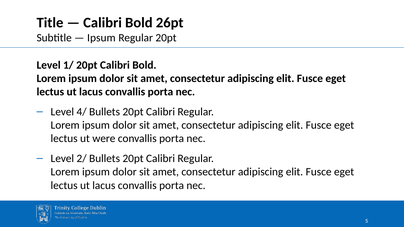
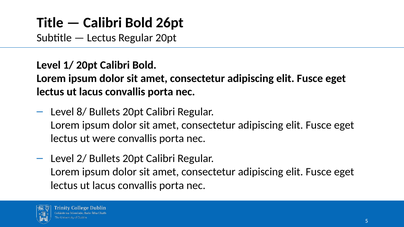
Ipsum at (101, 38): Ipsum -> Lectus
4/: 4/ -> 8/
